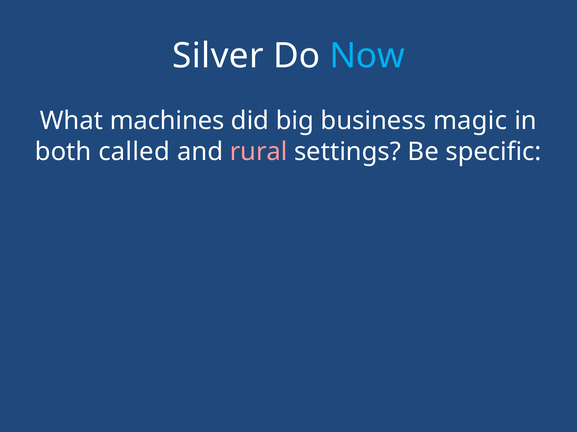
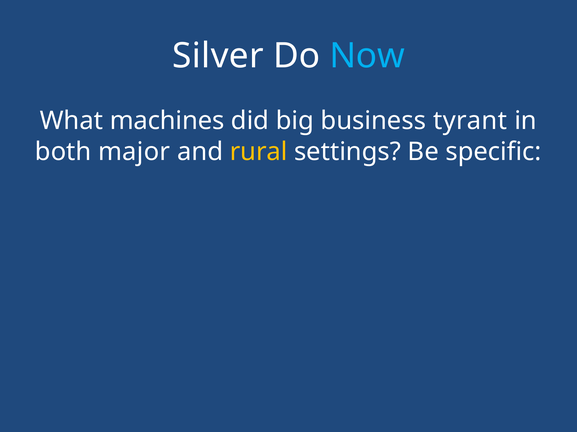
magic: magic -> tyrant
called: called -> major
rural colour: pink -> yellow
